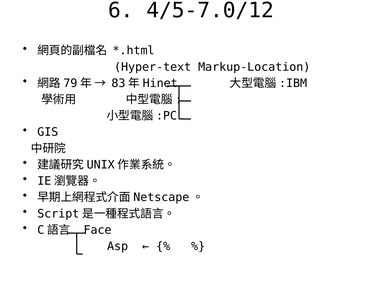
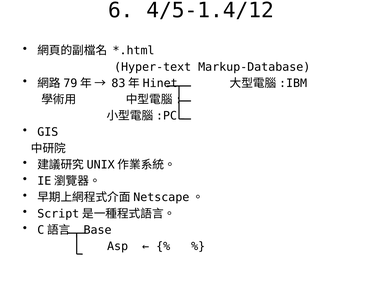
4/5-7.0/12: 4/5-7.0/12 -> 4/5-1.4/12
Markup-Location: Markup-Location -> Markup-Database
Face: Face -> Base
